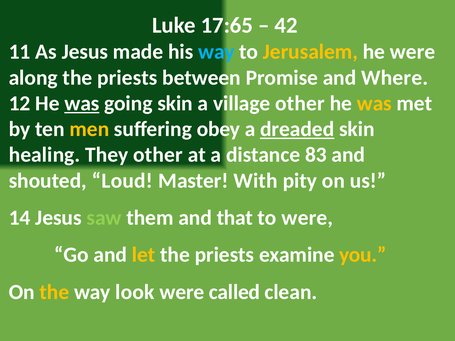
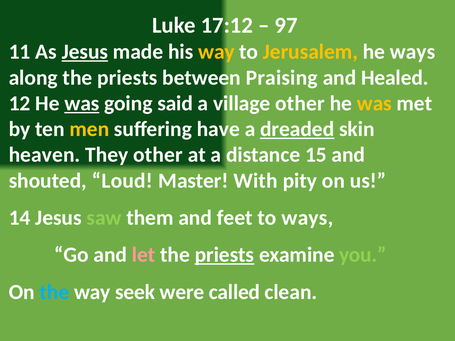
17:65: 17:65 -> 17:12
42: 42 -> 97
Jesus at (85, 52) underline: none -> present
way at (216, 52) colour: light blue -> yellow
he were: were -> ways
Promise: Promise -> Praising
Where: Where -> Healed
going skin: skin -> said
obey: obey -> have
healing: healing -> heaven
83: 83 -> 15
that: that -> feet
to were: were -> ways
let colour: yellow -> pink
priests at (224, 255) underline: none -> present
you colour: yellow -> light green
the at (54, 292) colour: yellow -> light blue
look: look -> seek
